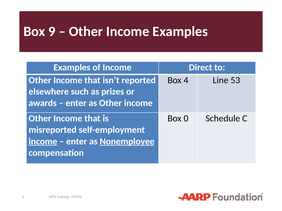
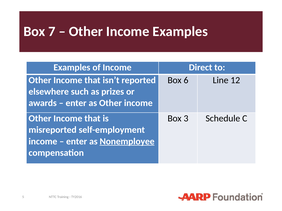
9: 9 -> 7
4: 4 -> 6
53: 53 -> 12
0: 0 -> 3
income at (43, 142) underline: present -> none
